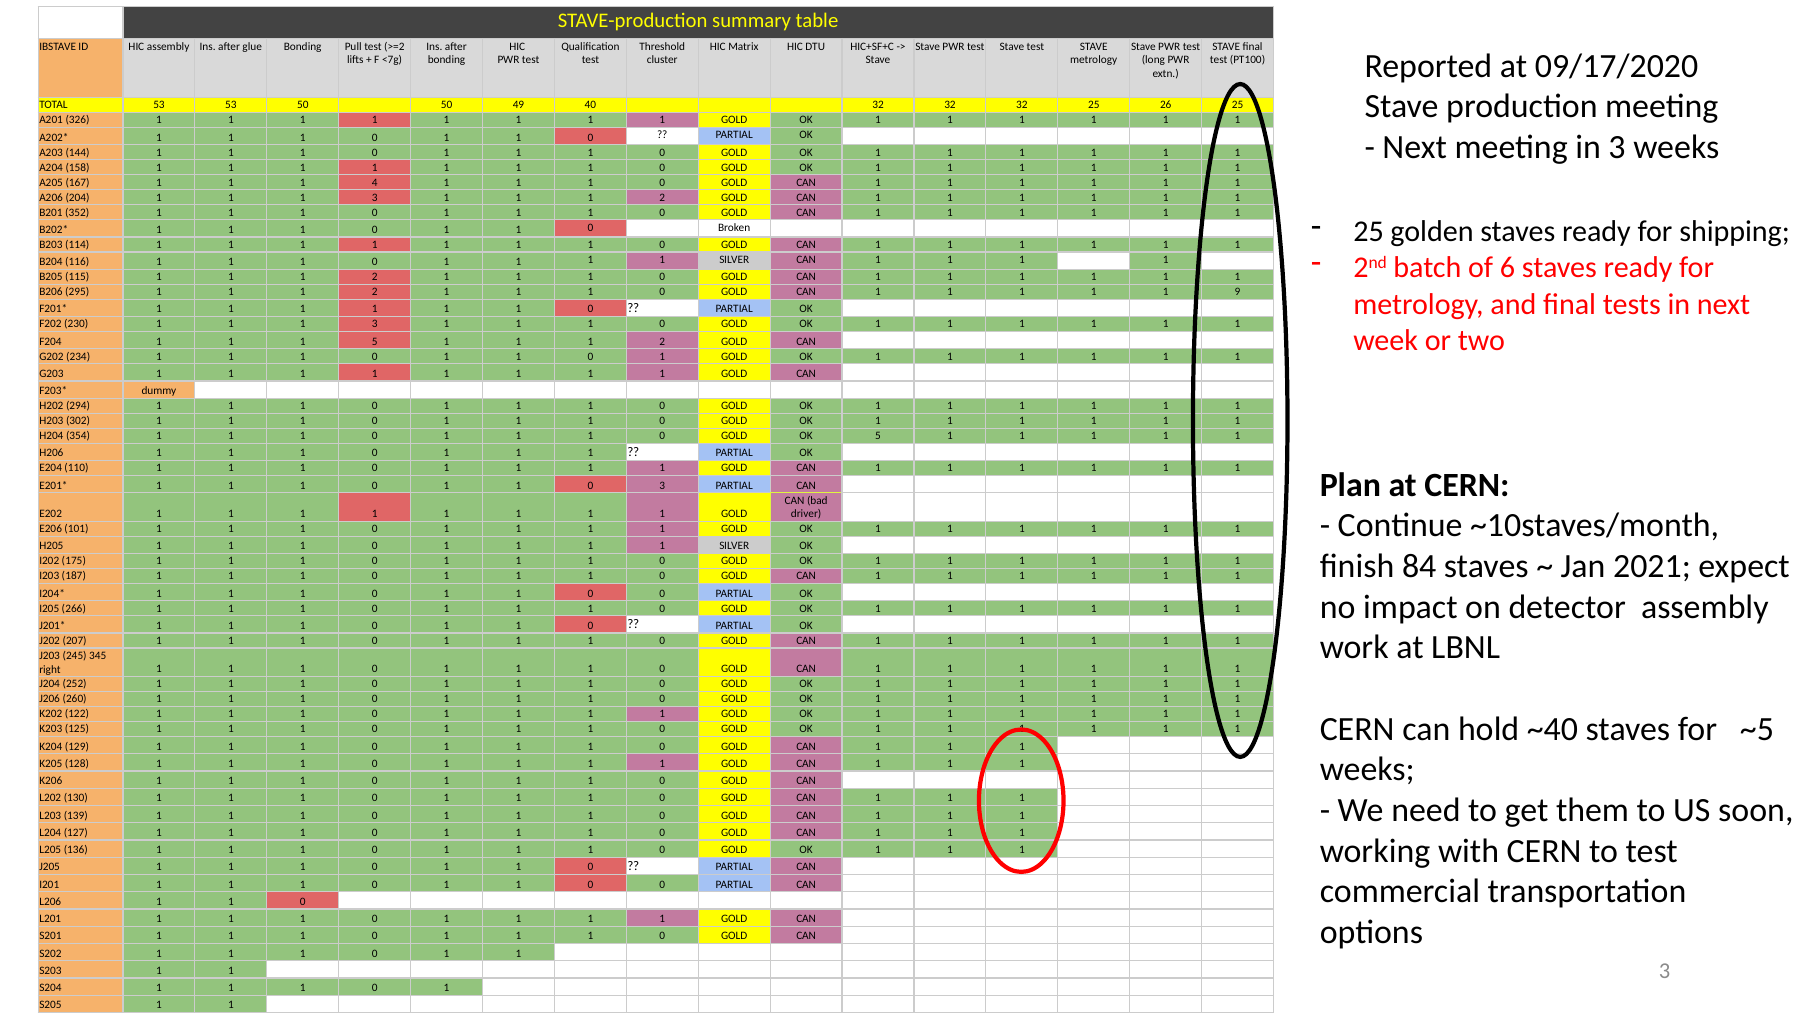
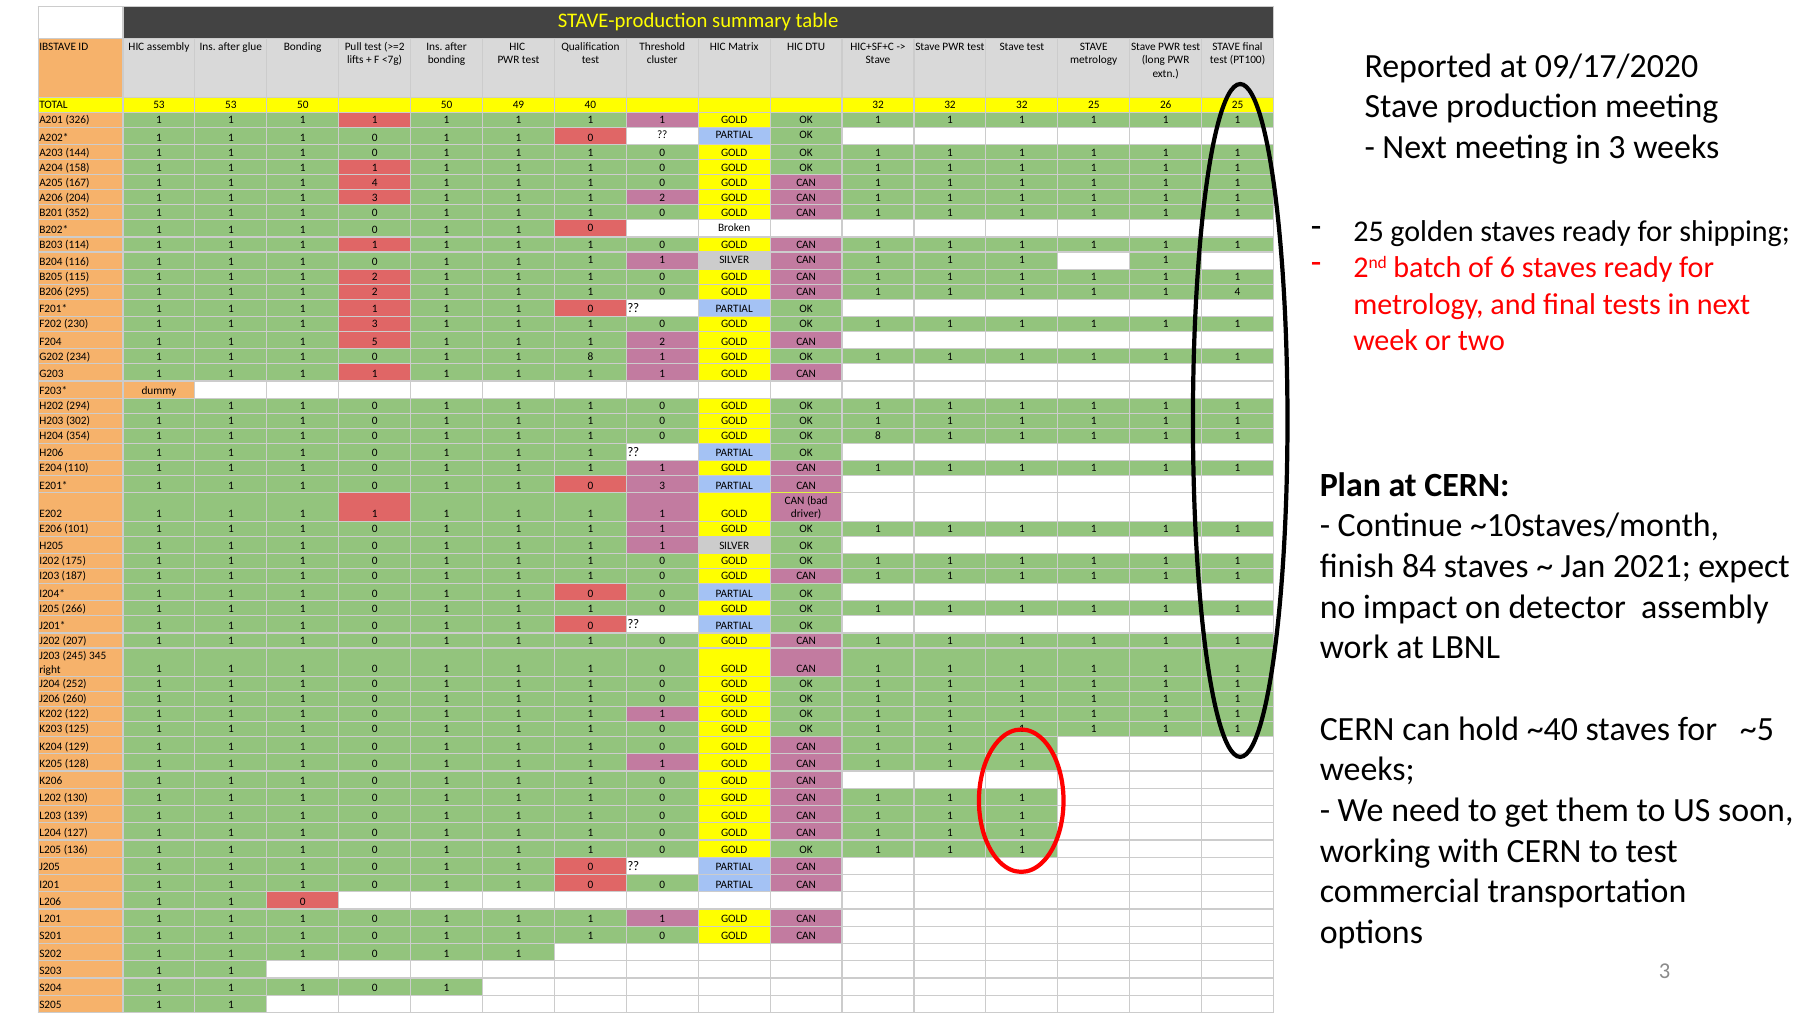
9 at (1238, 292): 9 -> 4
0 at (590, 356): 0 -> 8
OK 5: 5 -> 8
